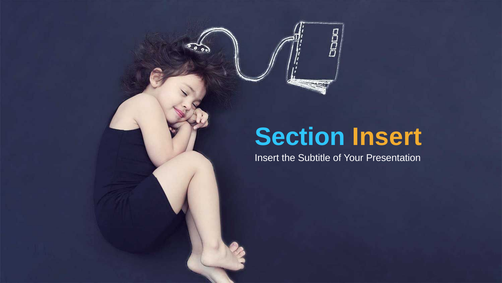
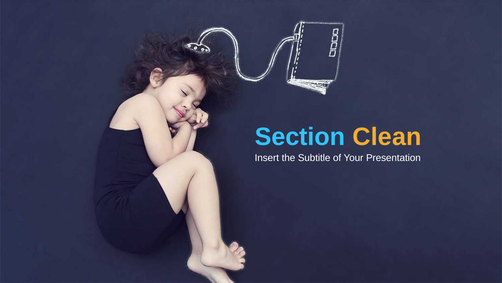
Section Insert: Insert -> Clean
